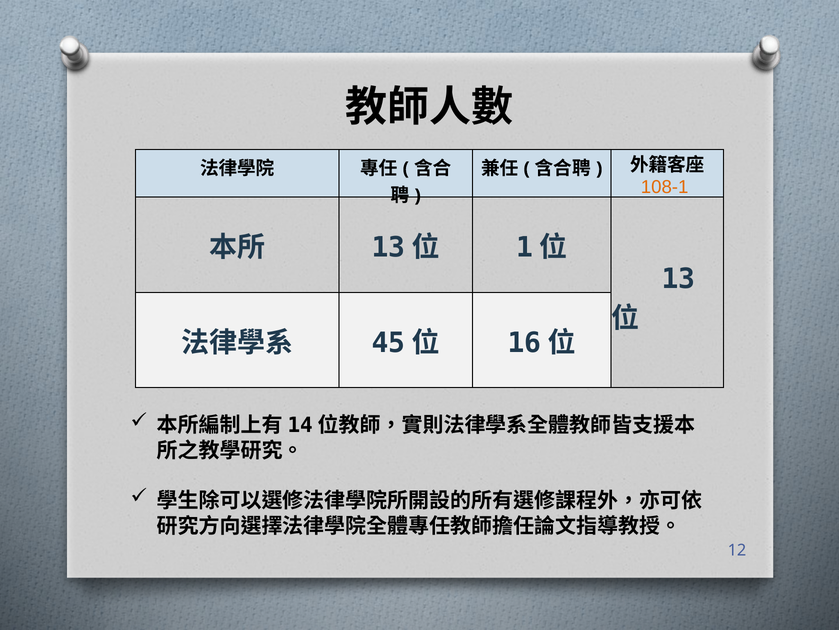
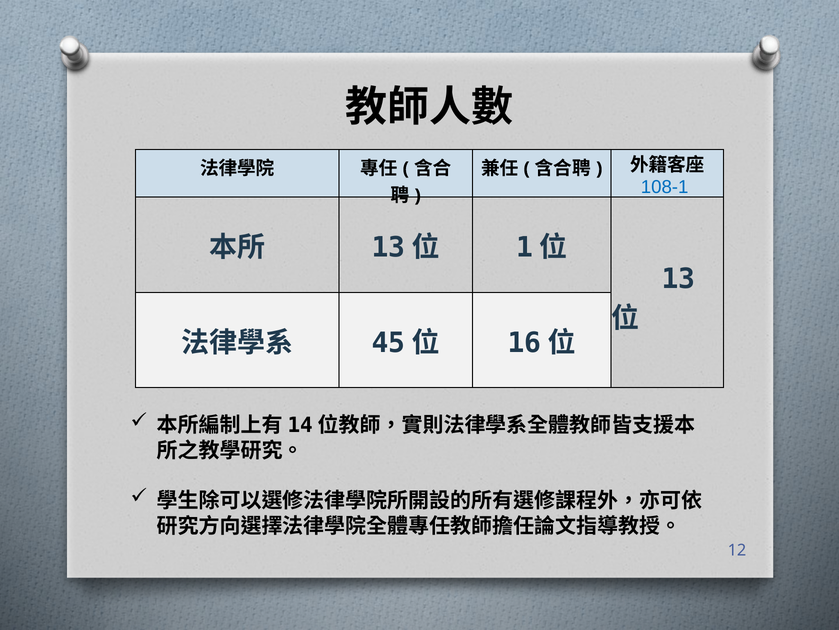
108-1 colour: orange -> blue
